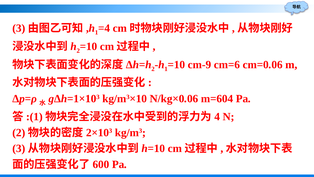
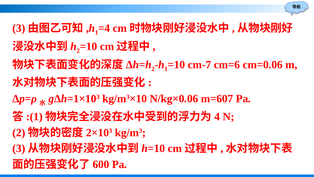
cm-9: cm-9 -> cm-7
m=604: m=604 -> m=607
